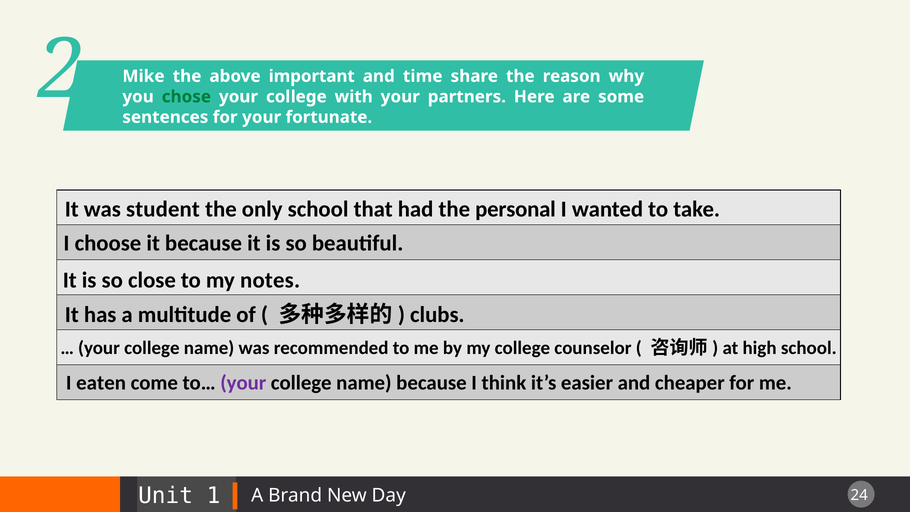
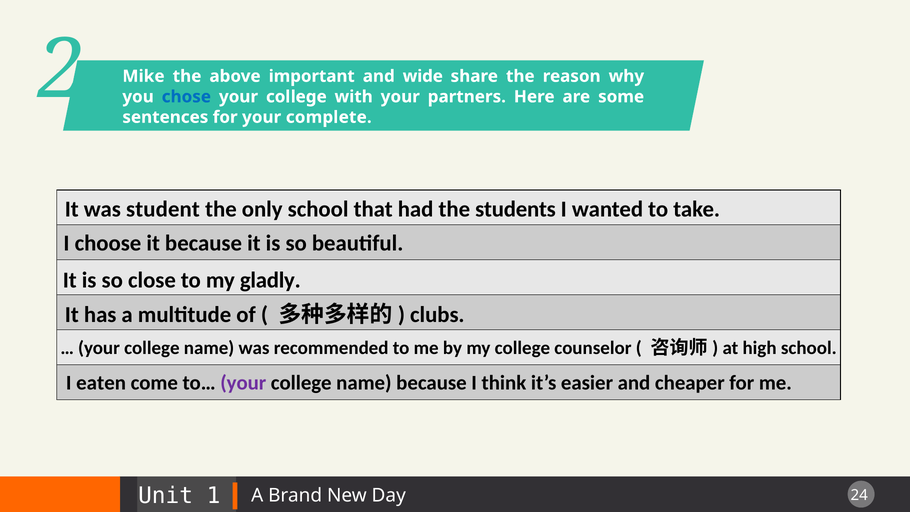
time: time -> wide
chose colour: green -> blue
fortunate: fortunate -> complete
personal: personal -> students
notes: notes -> gladly
